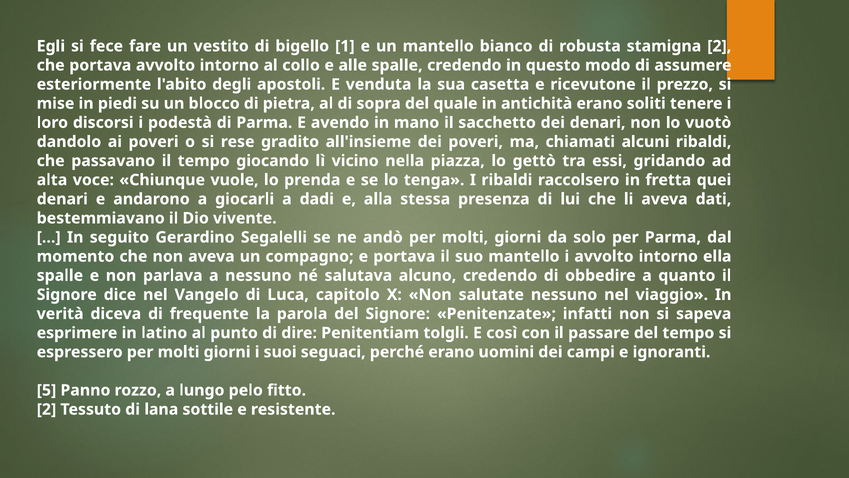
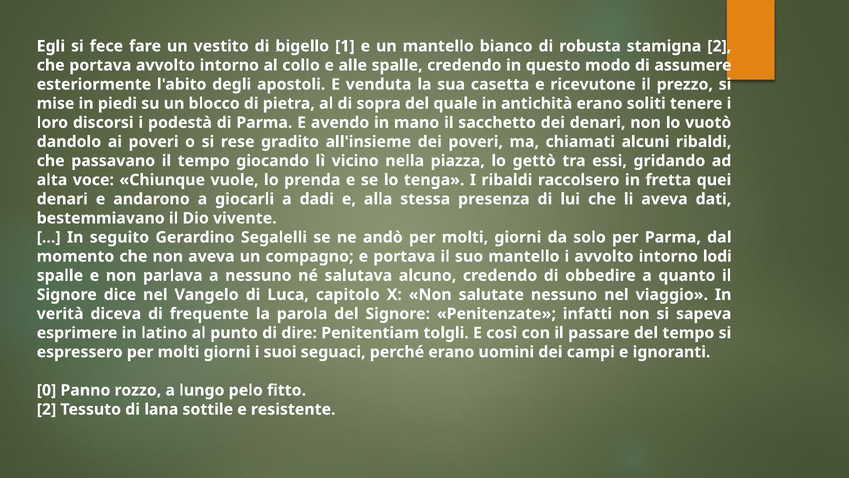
ella: ella -> lodi
5: 5 -> 0
